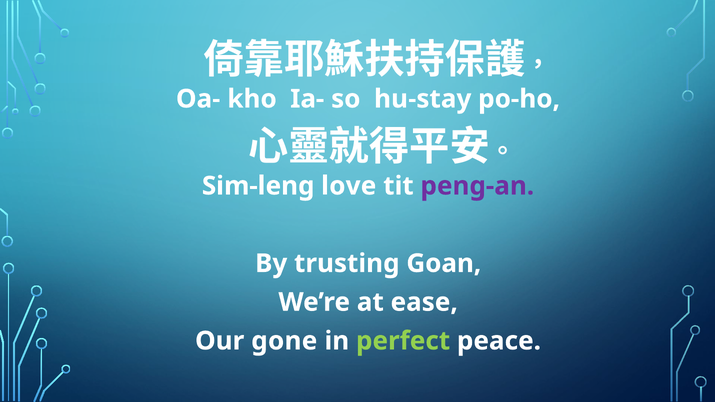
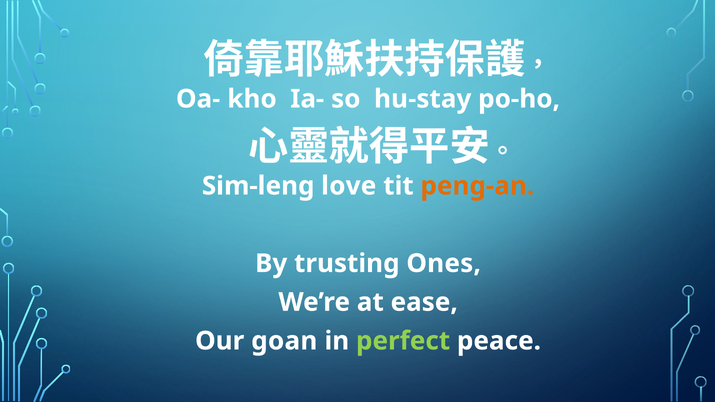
peng-an colour: purple -> orange
Goan: Goan -> Ones
gone: gone -> goan
